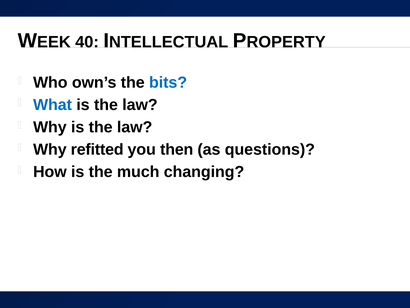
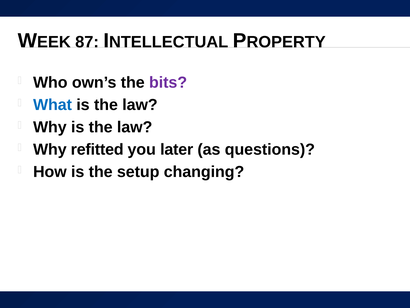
40: 40 -> 87
bits colour: blue -> purple
then: then -> later
much: much -> setup
